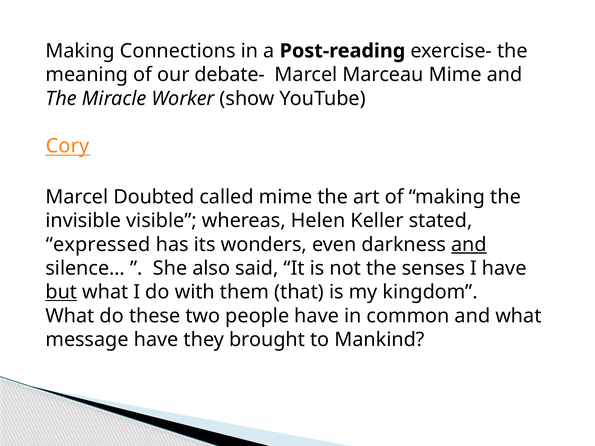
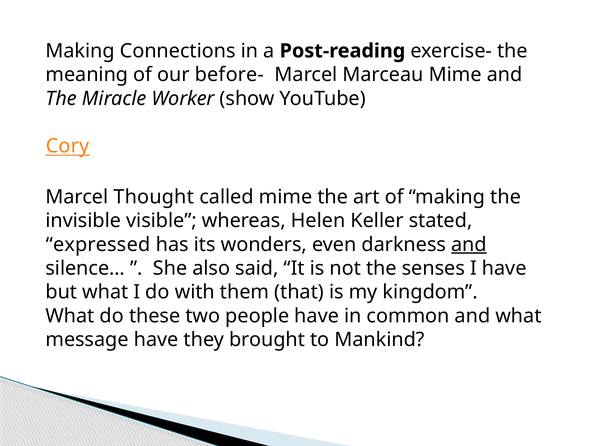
debate-: debate- -> before-
Doubted: Doubted -> Thought
but underline: present -> none
